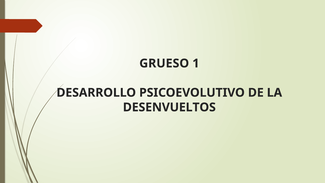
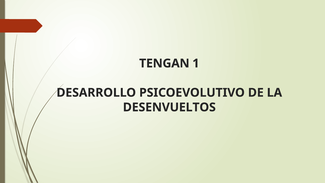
GRUESO: GRUESO -> TENGAN
